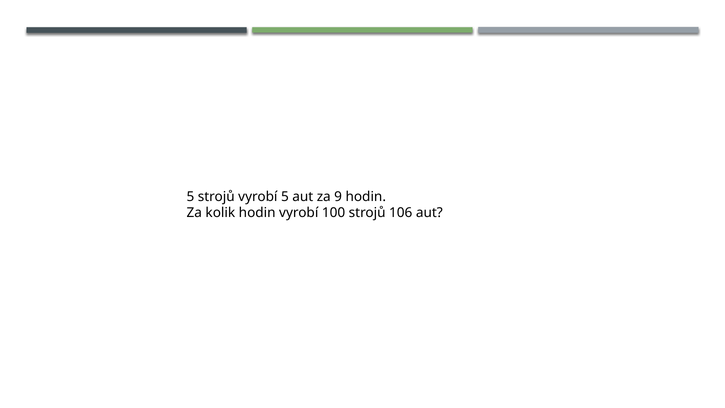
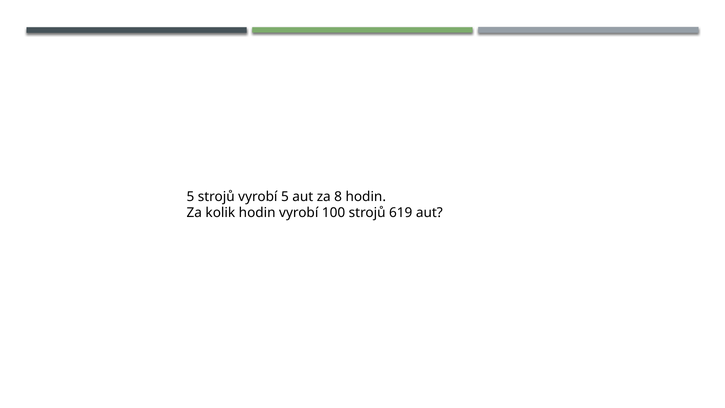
9: 9 -> 8
106: 106 -> 619
